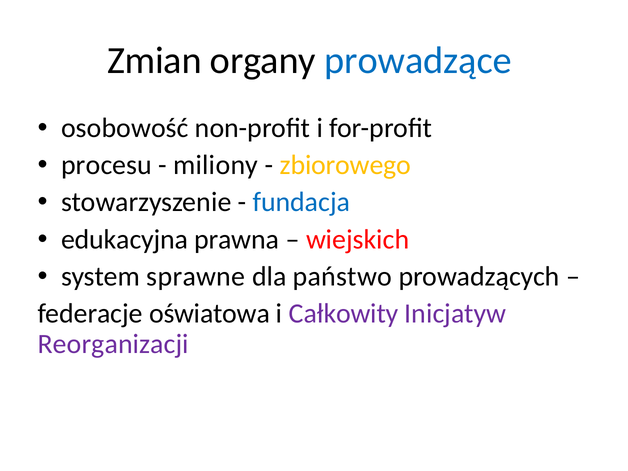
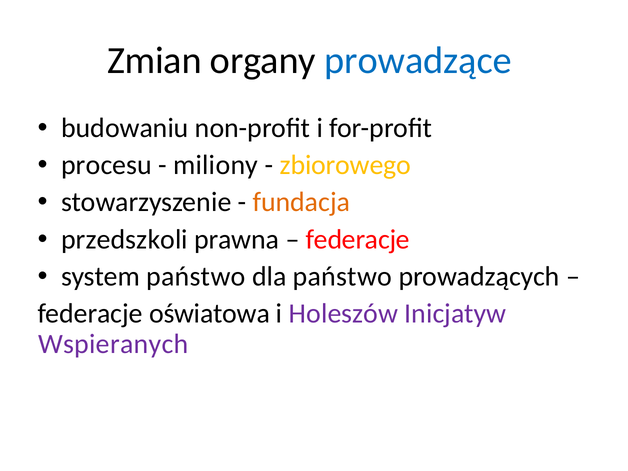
osobowość: osobowość -> budowaniu
fundacja colour: blue -> orange
edukacyjna: edukacyjna -> przedszkoli
wiejskich at (358, 239): wiejskich -> federacje
system sprawne: sprawne -> państwo
Całkowity: Całkowity -> Holeszów
Reorganizacji: Reorganizacji -> Wspieranych
